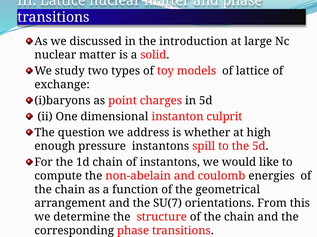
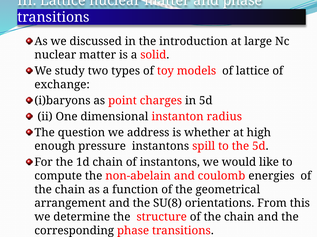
culprit: culprit -> radius
SU(7: SU(7 -> SU(8
